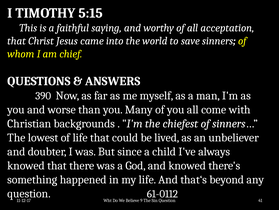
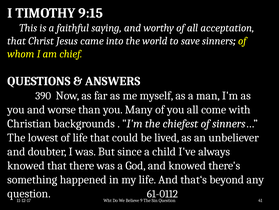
5:15: 5:15 -> 9:15
